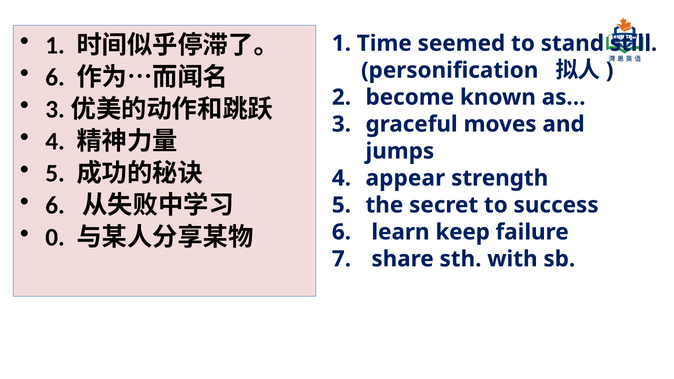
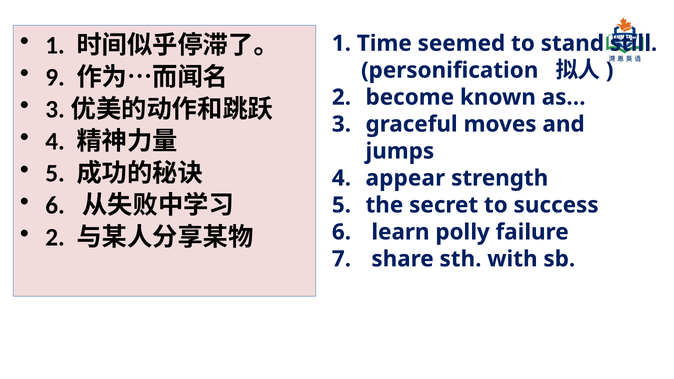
6 at (55, 77): 6 -> 9
0 at (55, 238): 0 -> 2
keep: keep -> polly
